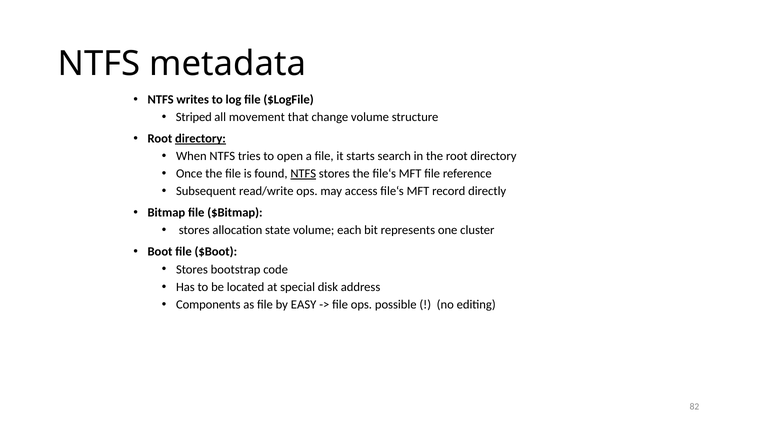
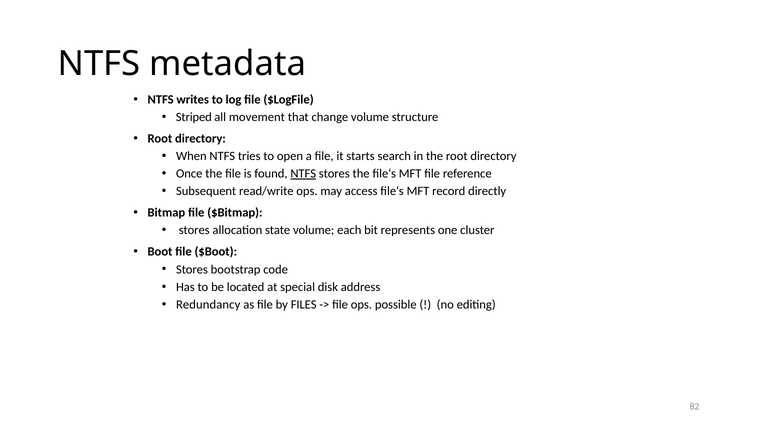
directory at (200, 139) underline: present -> none
Components: Components -> Redundancy
EASY: EASY -> FILES
